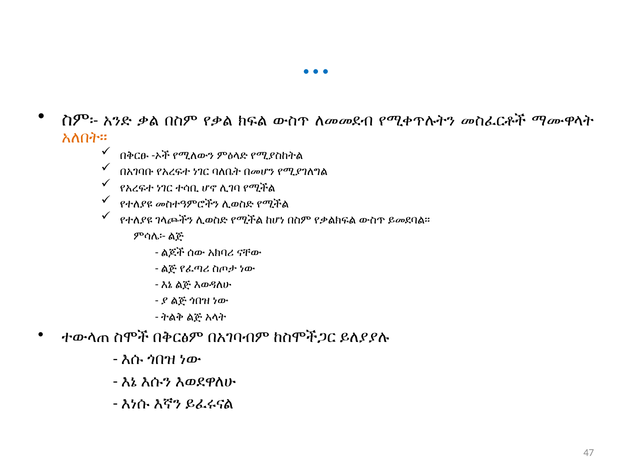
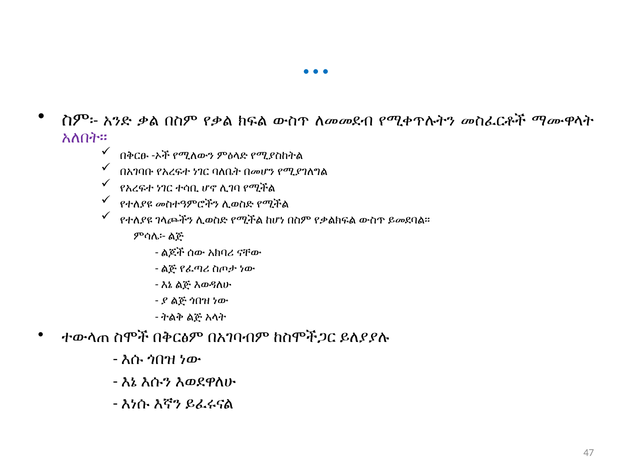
አለበት፡፡ colour: orange -> purple
